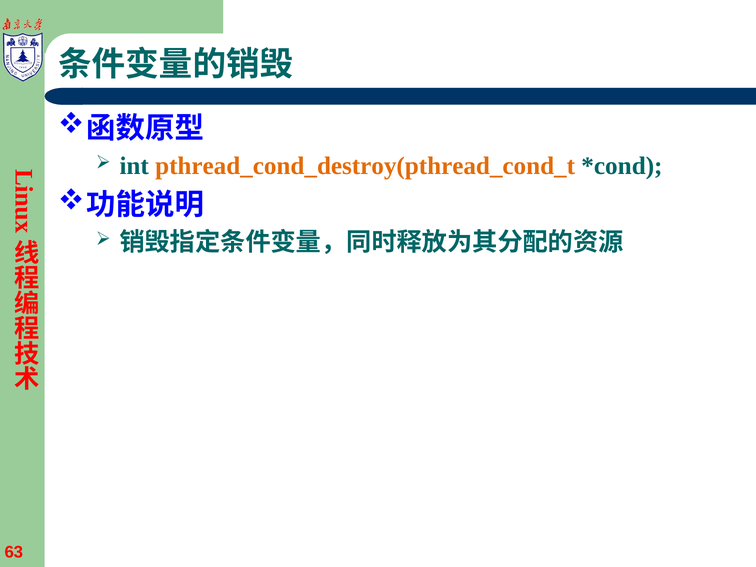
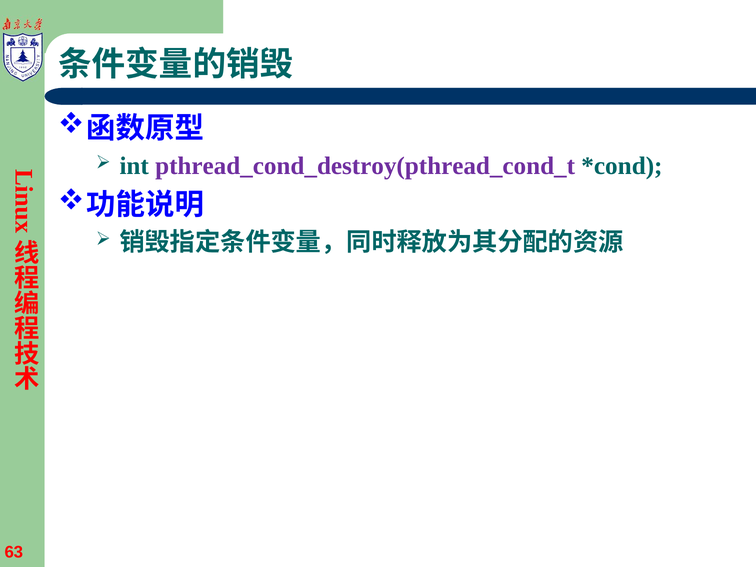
pthread_cond_destroy(pthread_cond_t colour: orange -> purple
